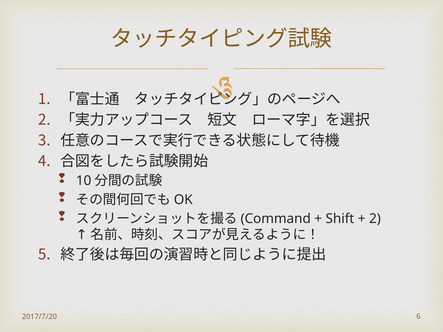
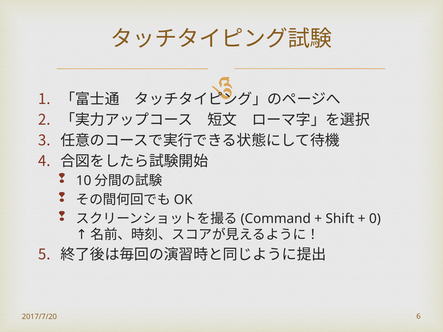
2 at (375, 219): 2 -> 0
